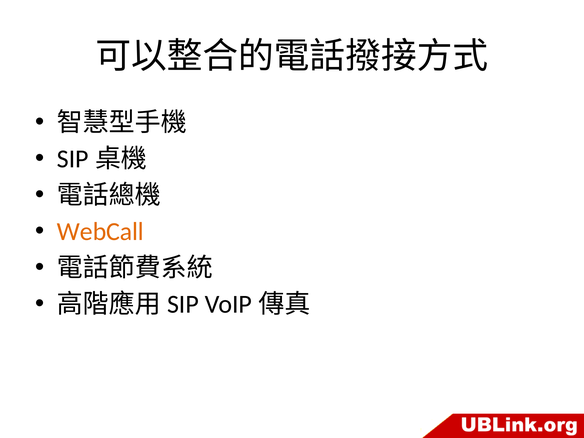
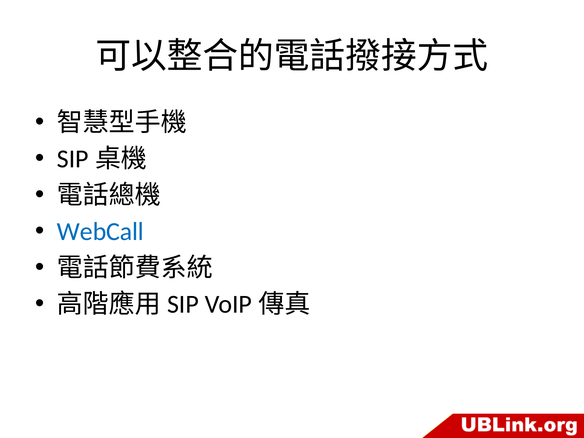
WebCall colour: orange -> blue
